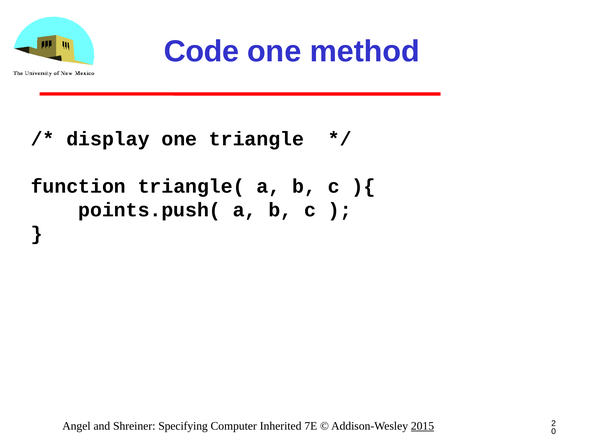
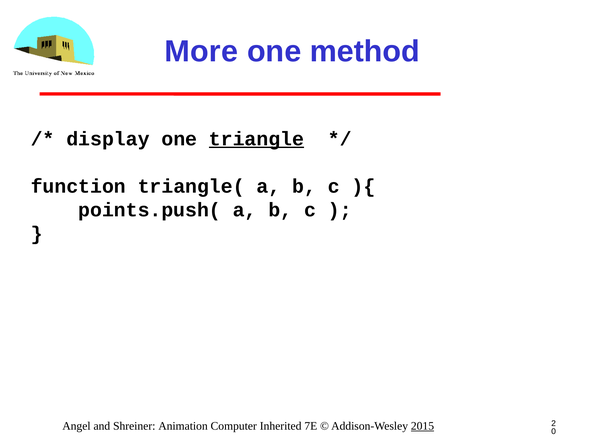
Code: Code -> More
triangle underline: none -> present
Specifying: Specifying -> Animation
